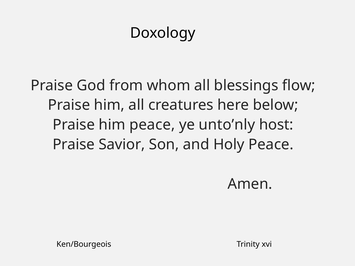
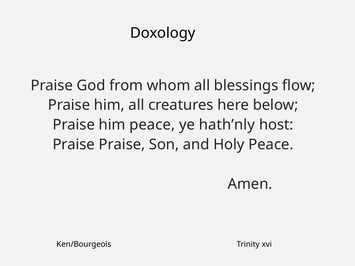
unto’nly: unto’nly -> hath’nly
Praise Savior: Savior -> Praise
